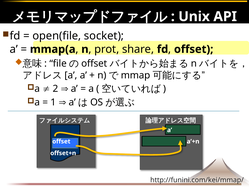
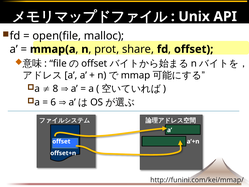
socket: socket -> malloc
2: 2 -> 8
1: 1 -> 6
